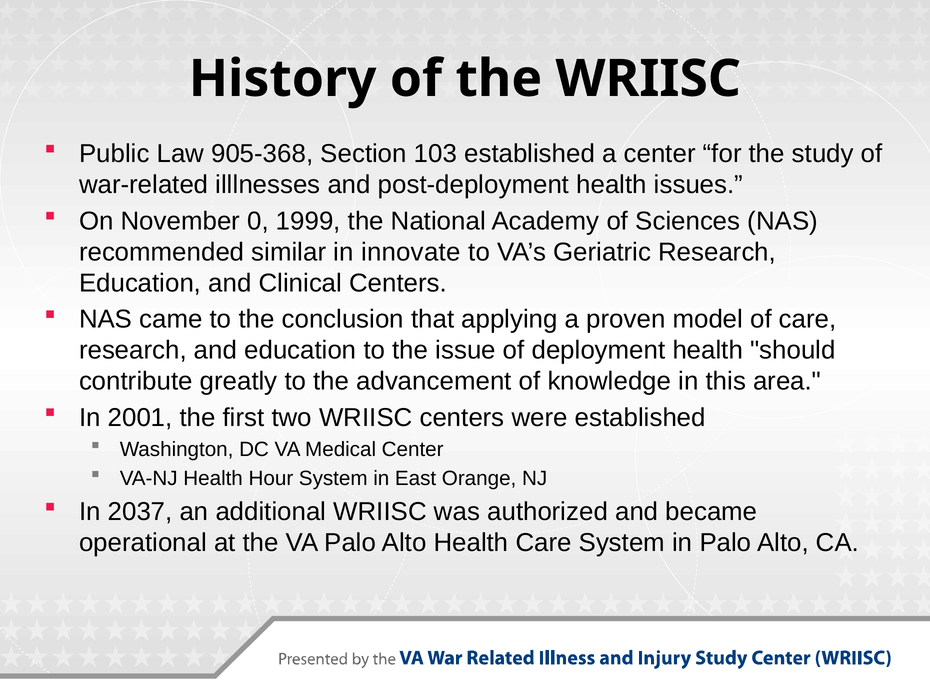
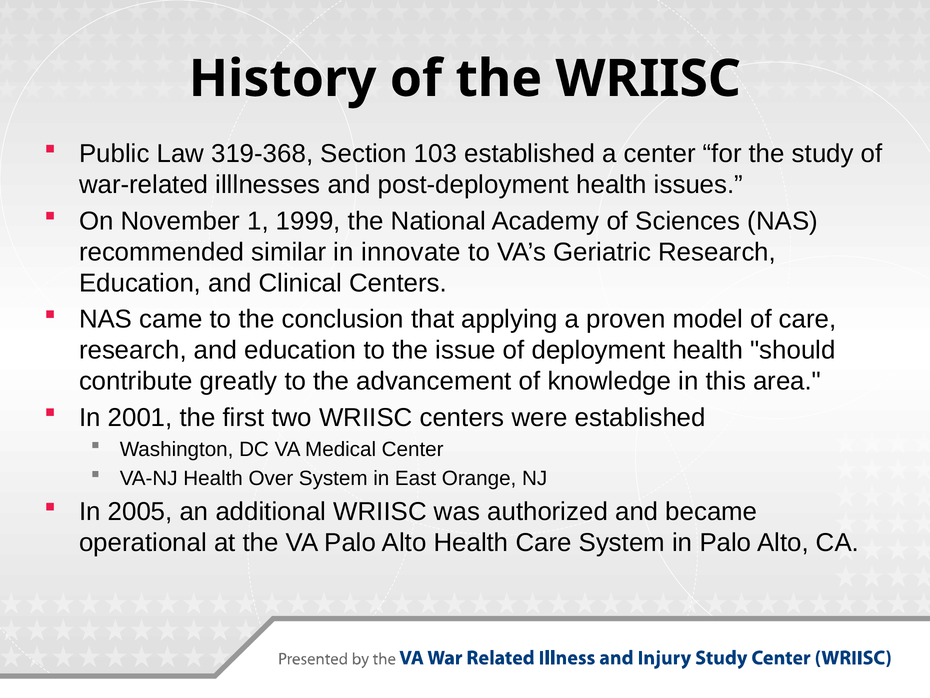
905-368: 905-368 -> 319-368
0: 0 -> 1
Hour: Hour -> Over
2037: 2037 -> 2005
